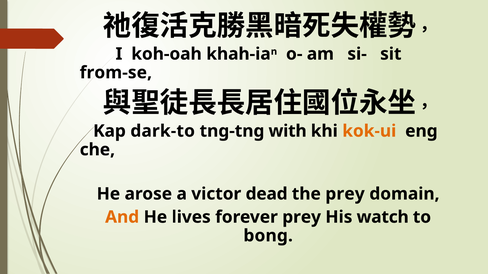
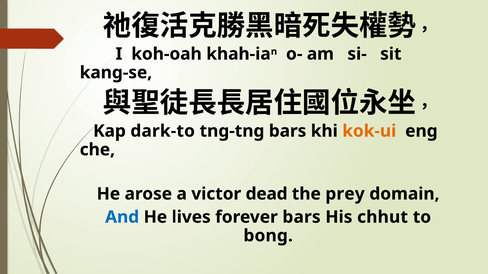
from-se: from-se -> kang-se
tng-tng with: with -> bars
And colour: orange -> blue
forever prey: prey -> bars
watch: watch -> chhut
